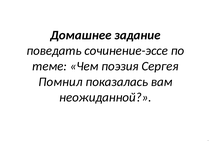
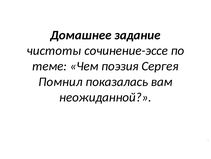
поведать: поведать -> чистоты
